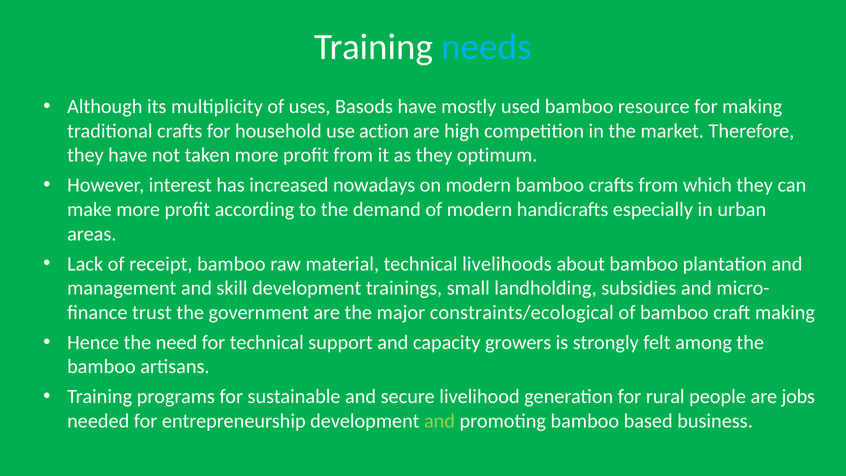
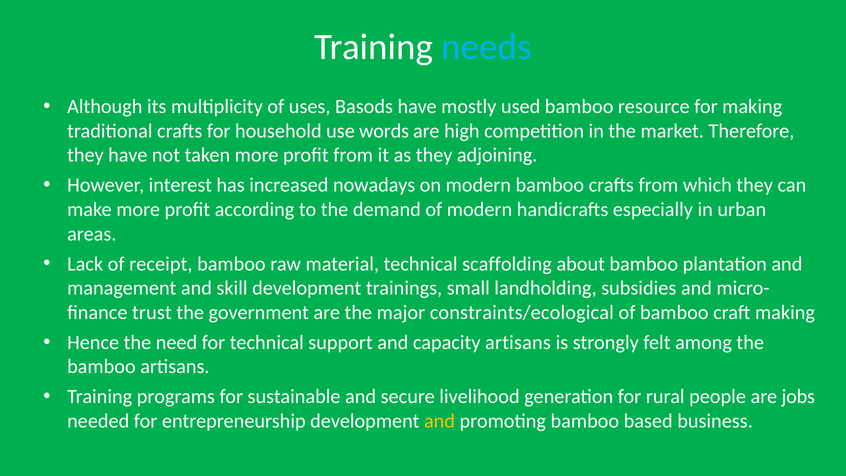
action: action -> words
optimum: optimum -> adjoining
livelihoods: livelihoods -> scaffolding
capacity growers: growers -> artisans
and at (440, 421) colour: light green -> yellow
